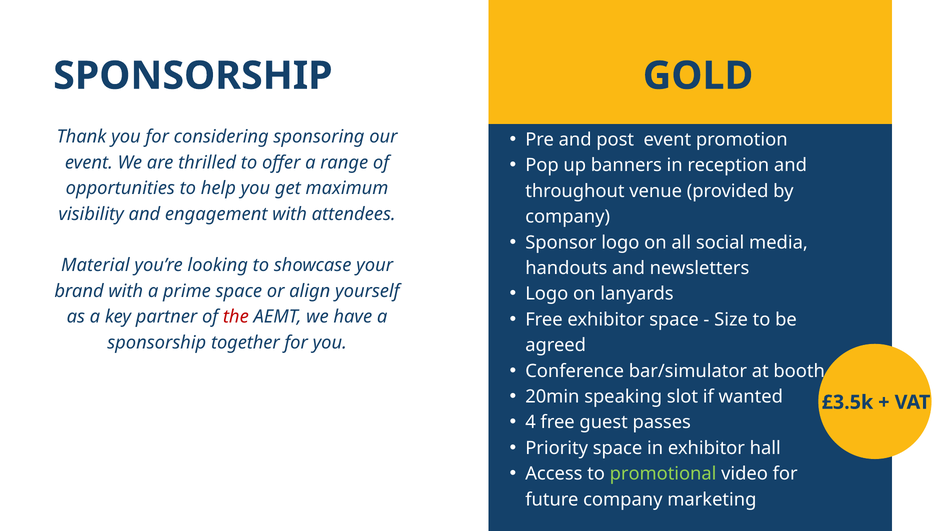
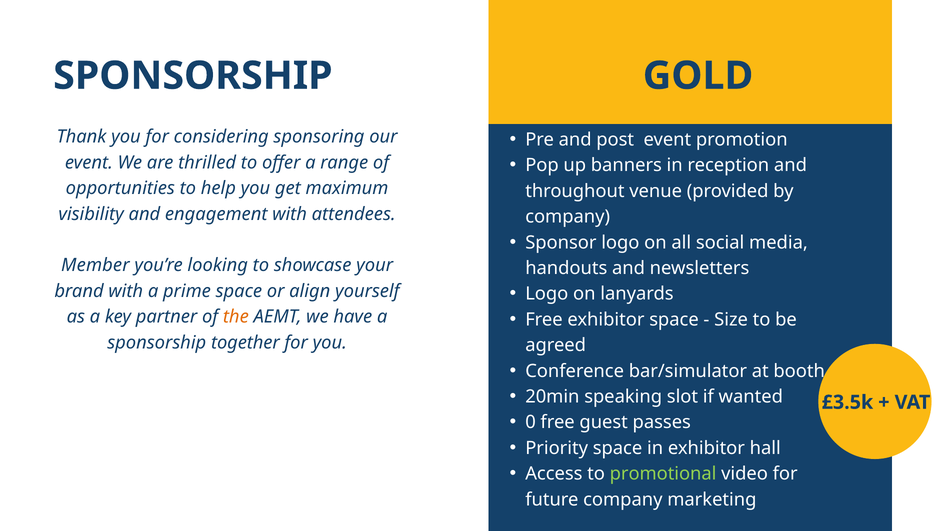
Material: Material -> Member
the colour: red -> orange
4: 4 -> 0
